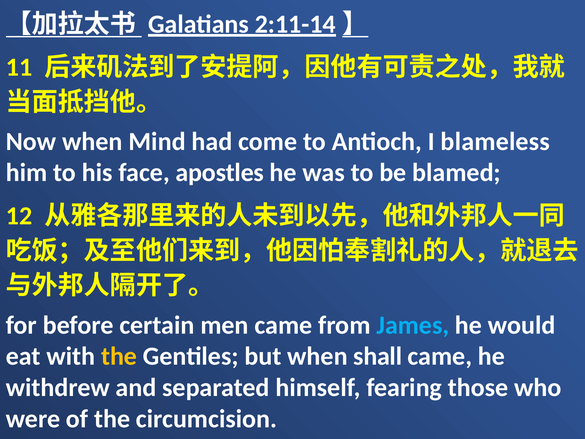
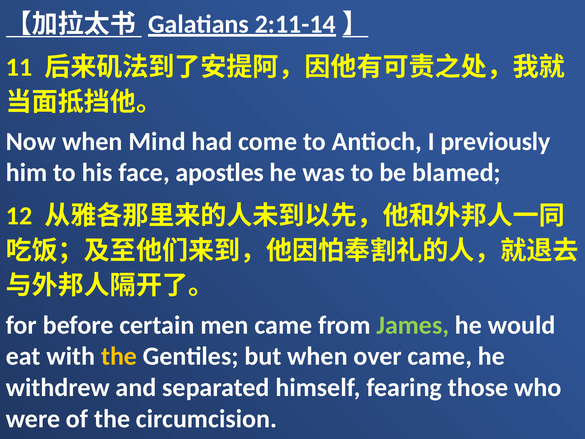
blameless: blameless -> previously
James colour: light blue -> light green
shall: shall -> over
